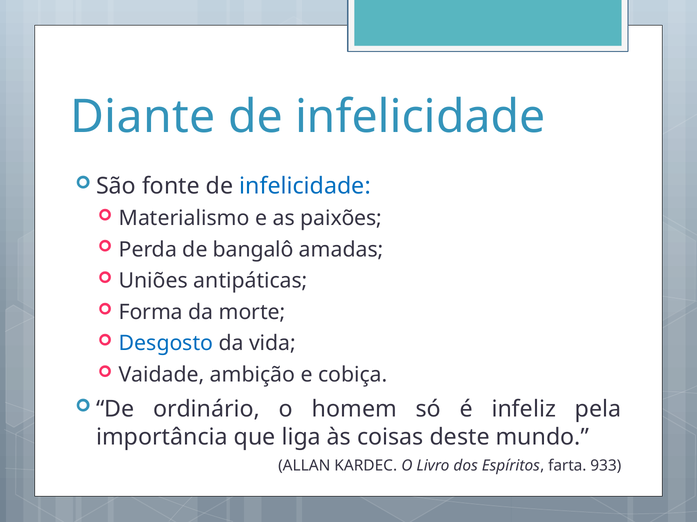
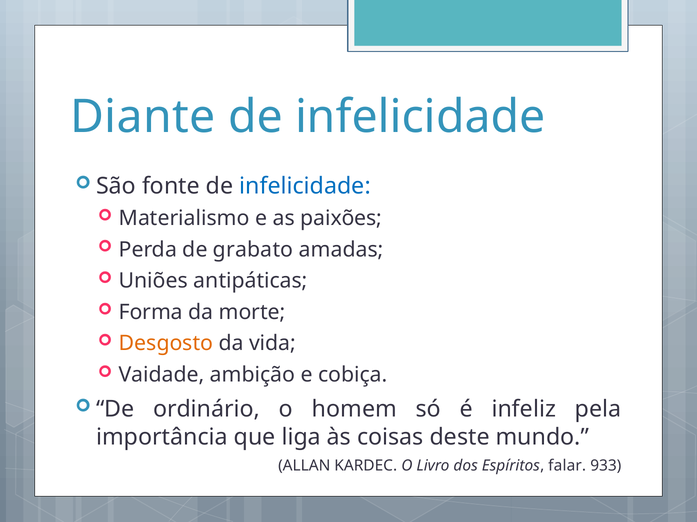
bangalô: bangalô -> grabato
Desgosto colour: blue -> orange
farta: farta -> falar
